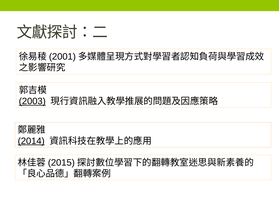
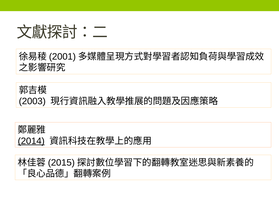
2003 underline: present -> none
